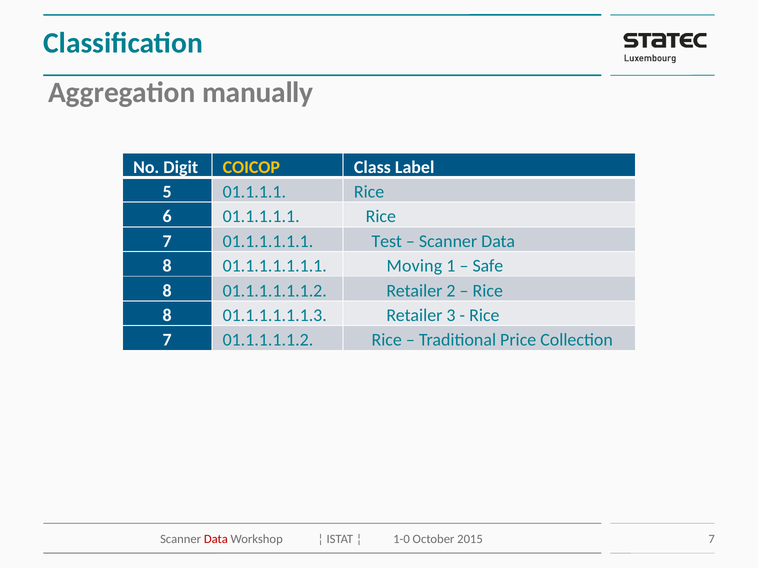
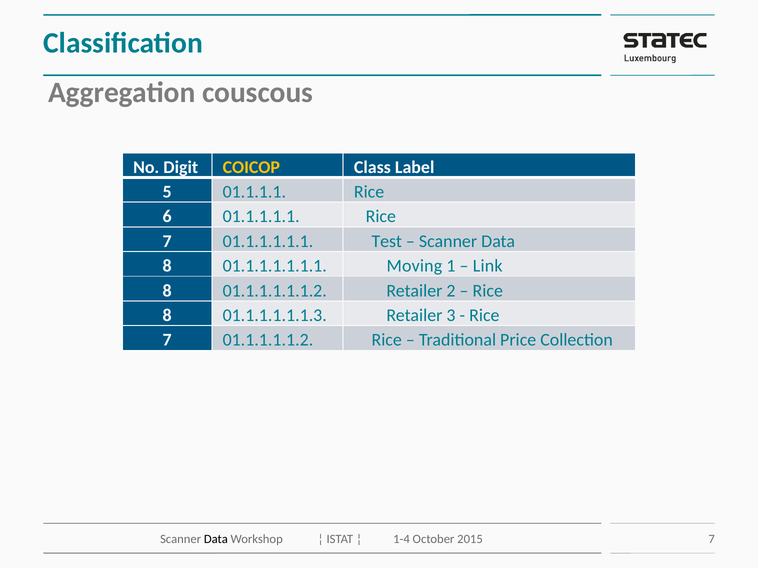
manually: manually -> couscous
Safe: Safe -> Link
Data at (216, 540) colour: red -> black
1-0: 1-0 -> 1-4
